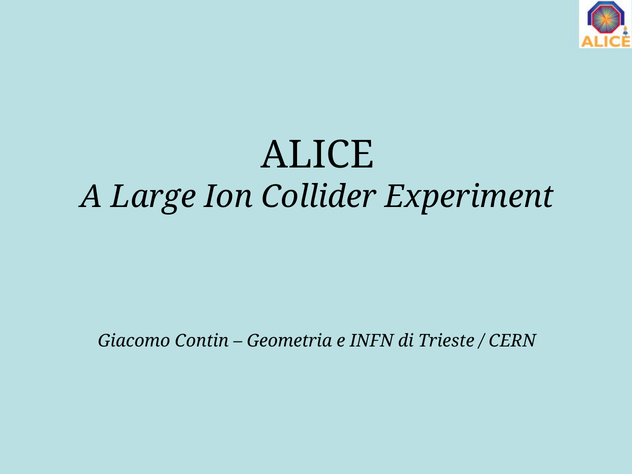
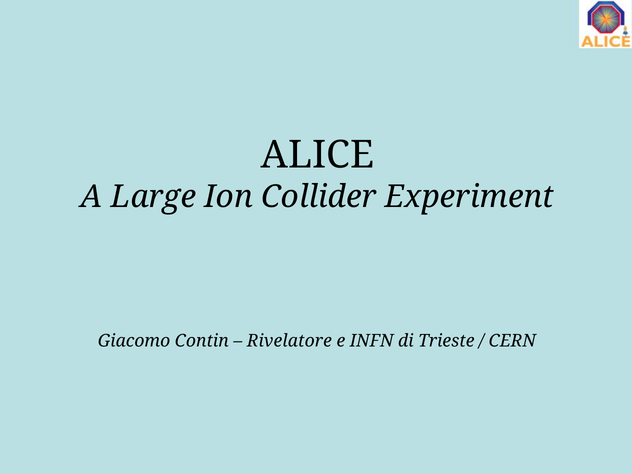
Geometria: Geometria -> Rivelatore
